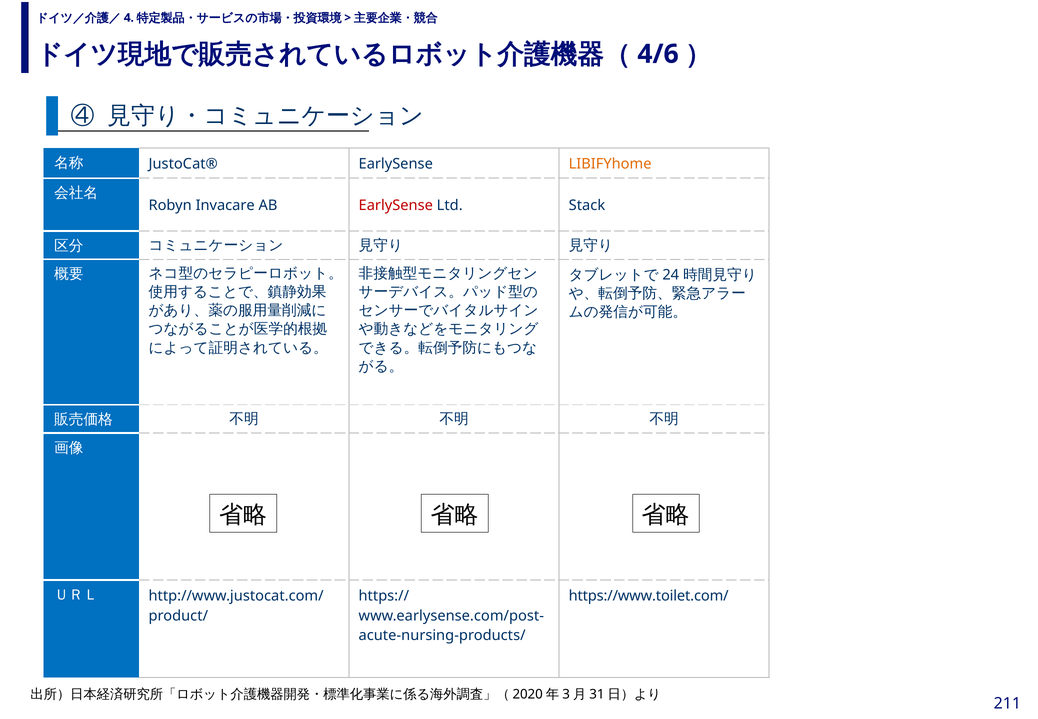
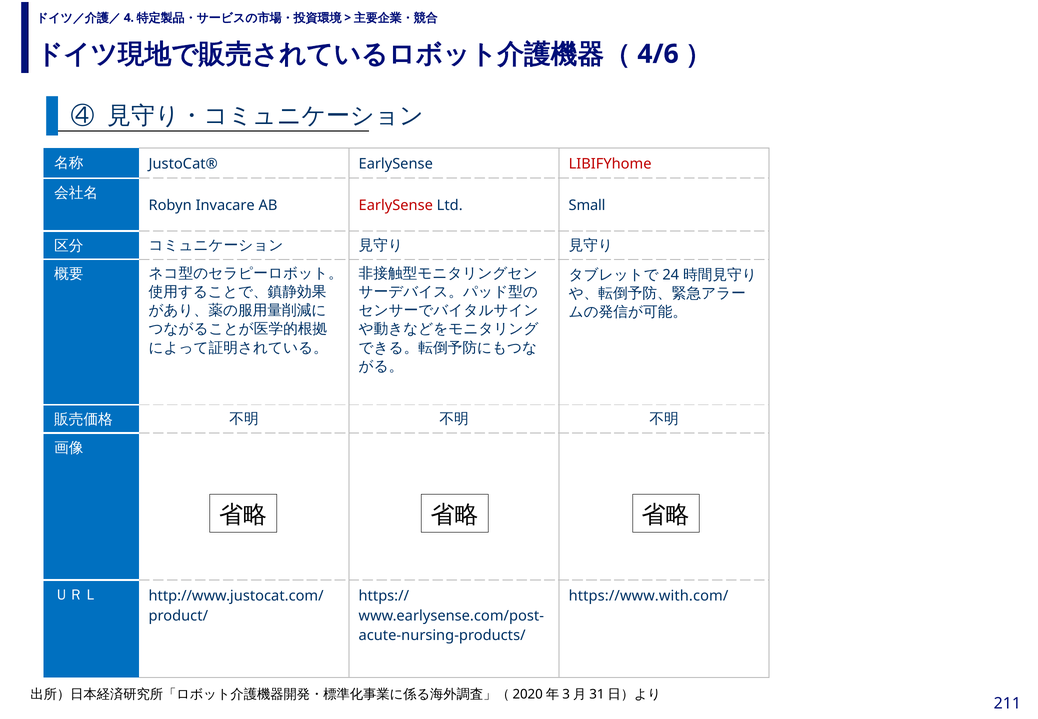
LIBIFYhome colour: orange -> red
Stack: Stack -> Small
https://www.toilet.com/: https://www.toilet.com/ -> https://www.with.com/
